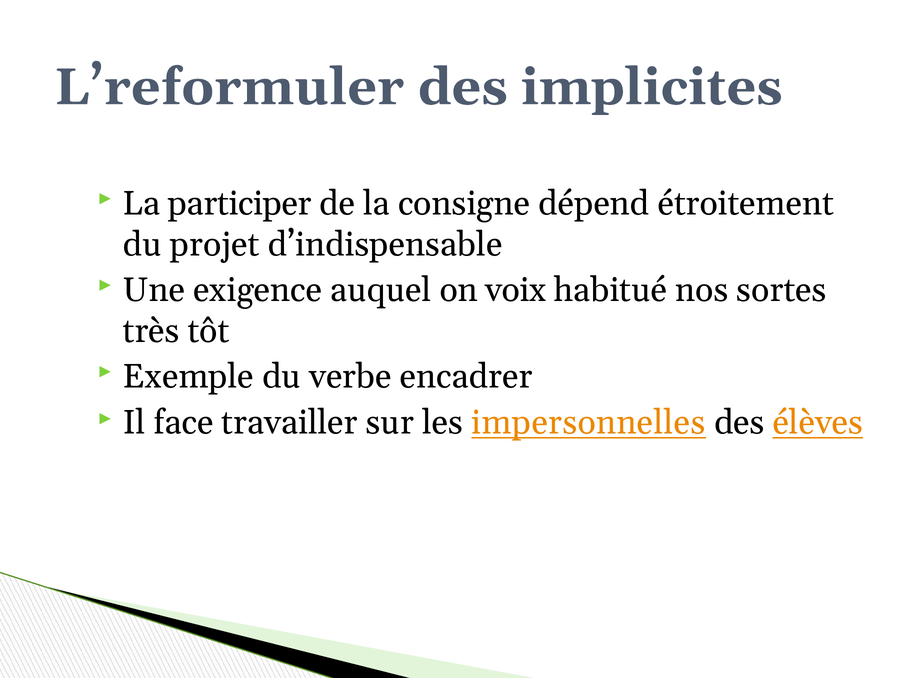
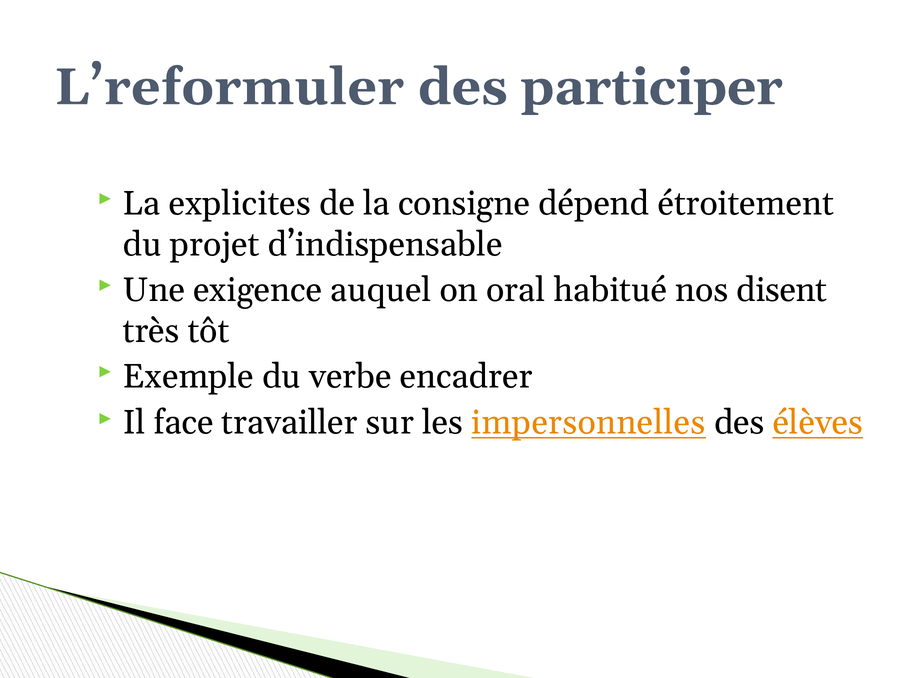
implicites: implicites -> participer
participer: participer -> explicites
voix: voix -> oral
sortes: sortes -> disent
